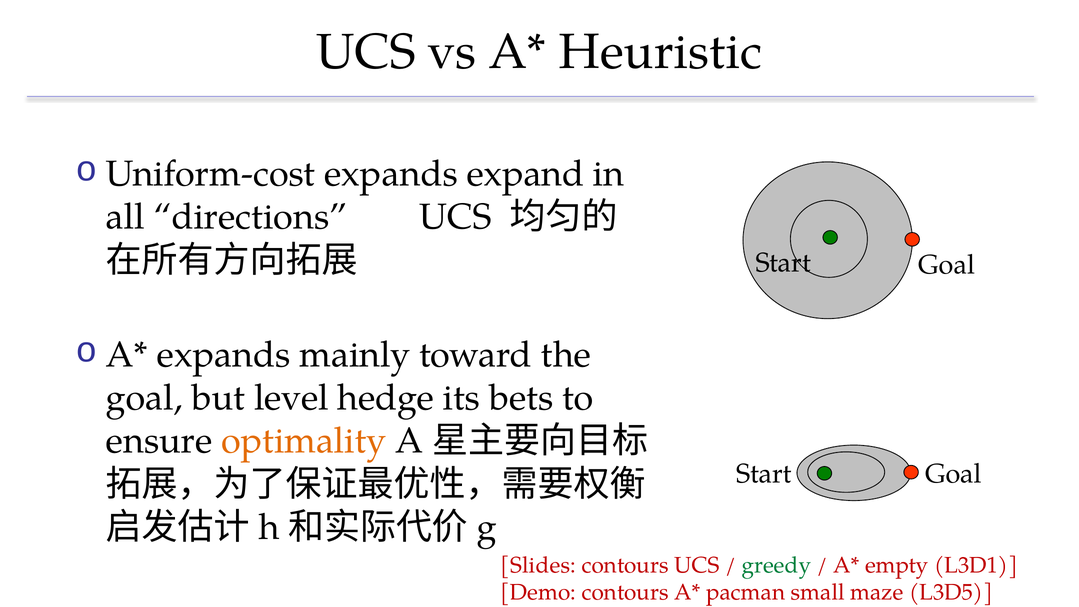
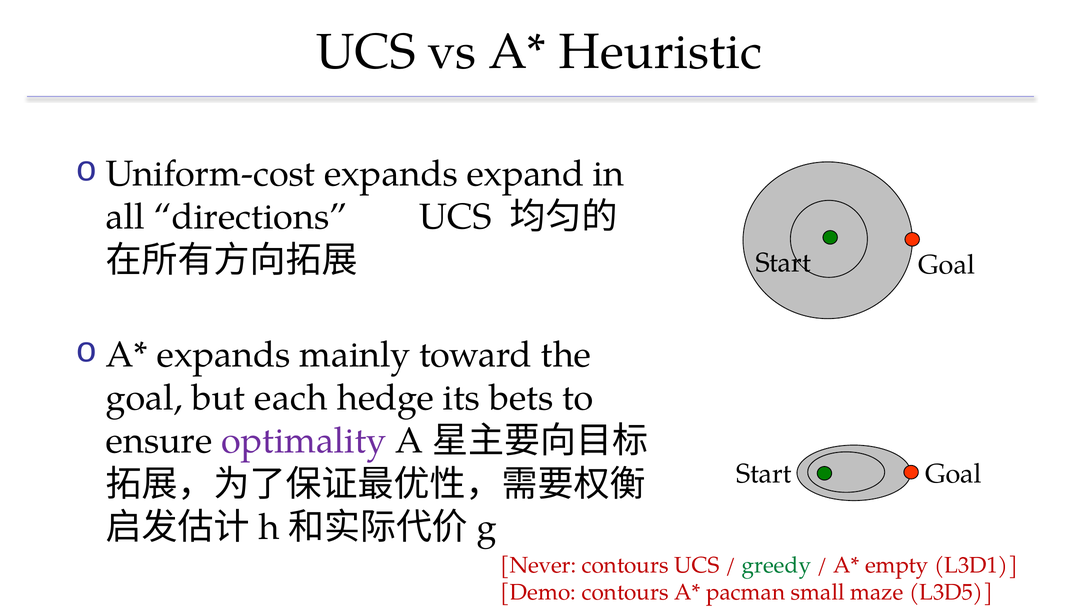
level: level -> each
optimality colour: orange -> purple
Slides: Slides -> Never
